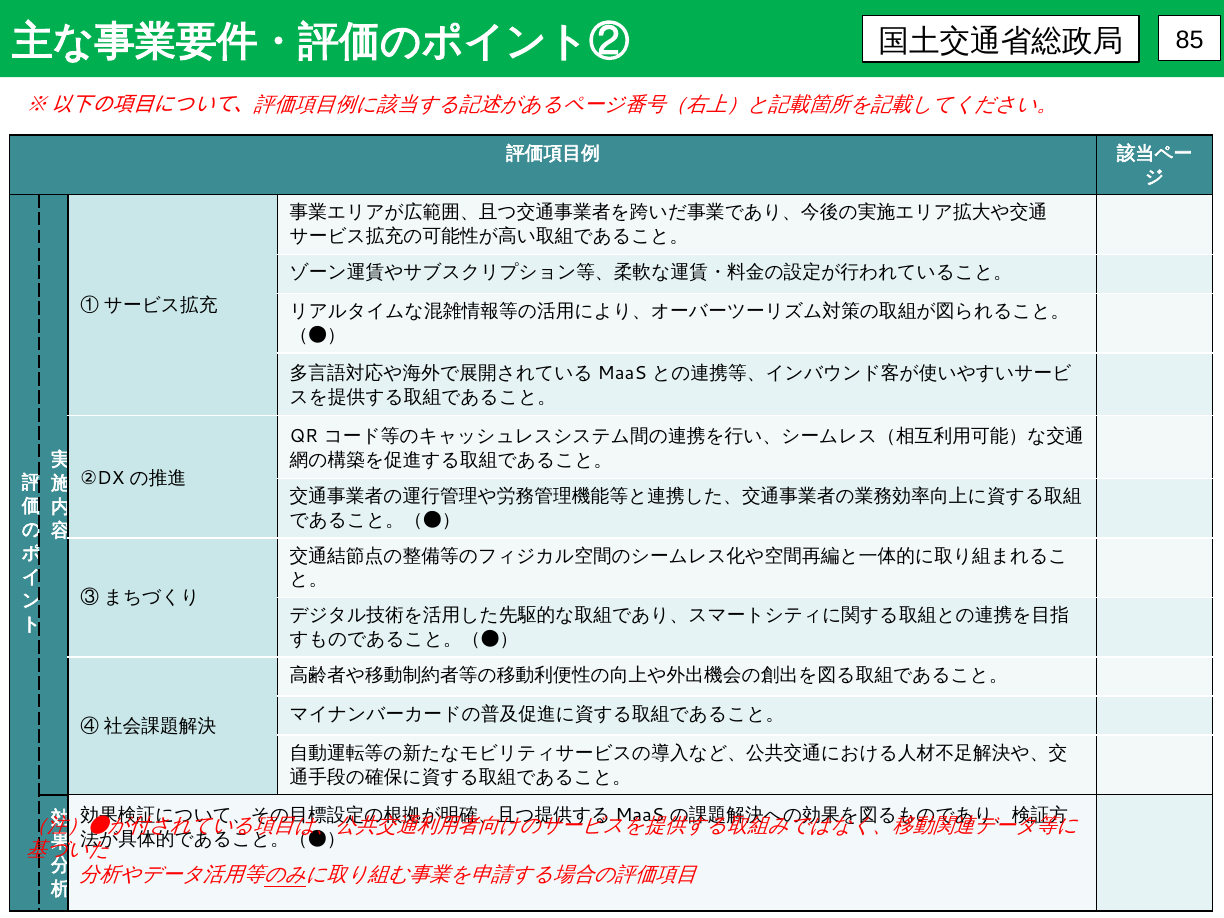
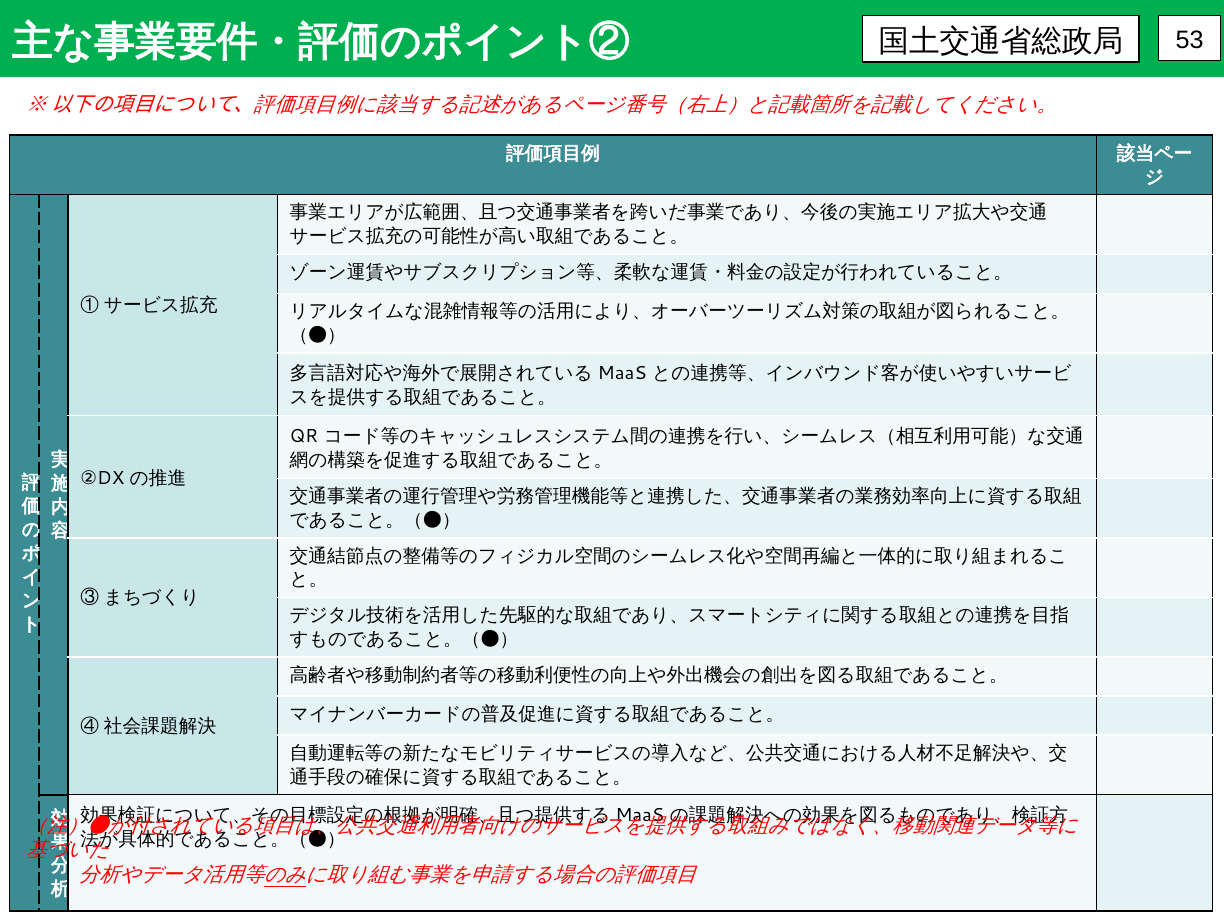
85: 85 -> 53
